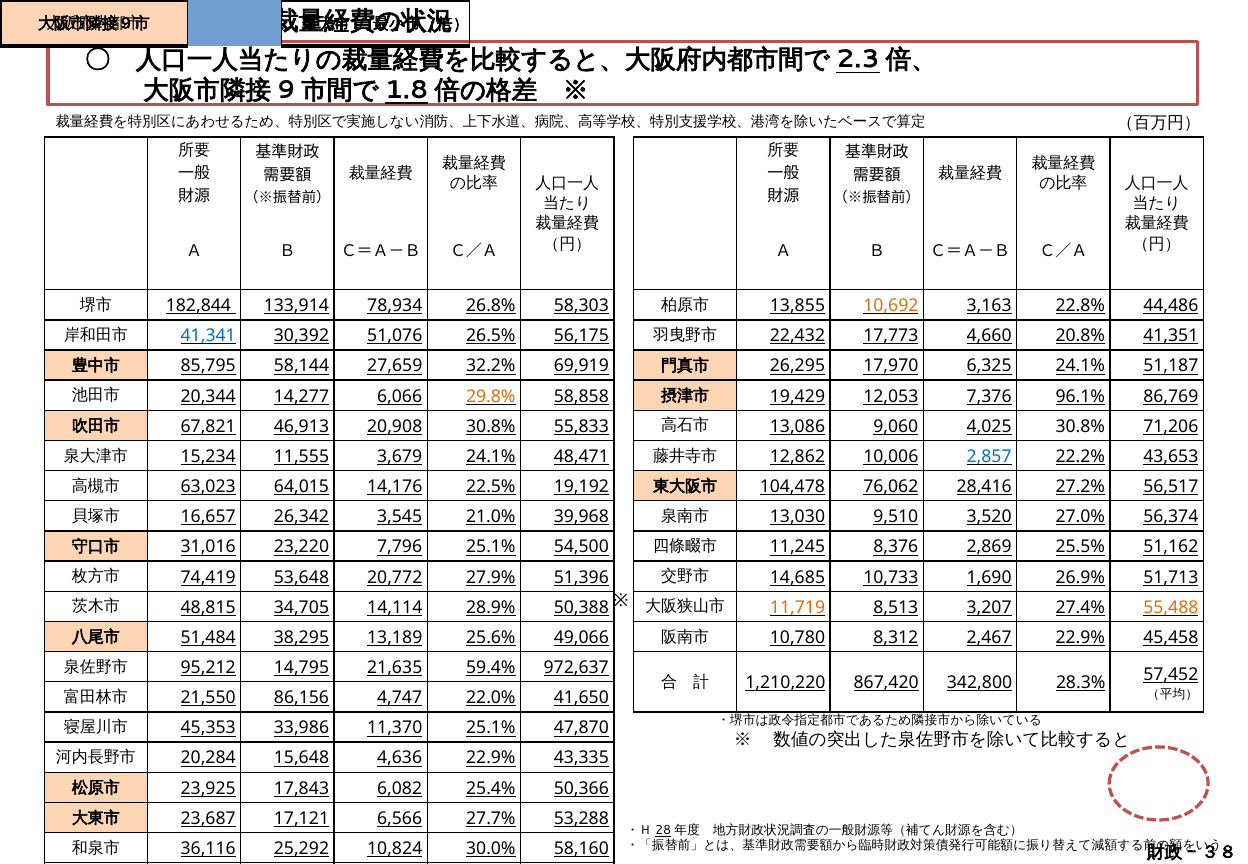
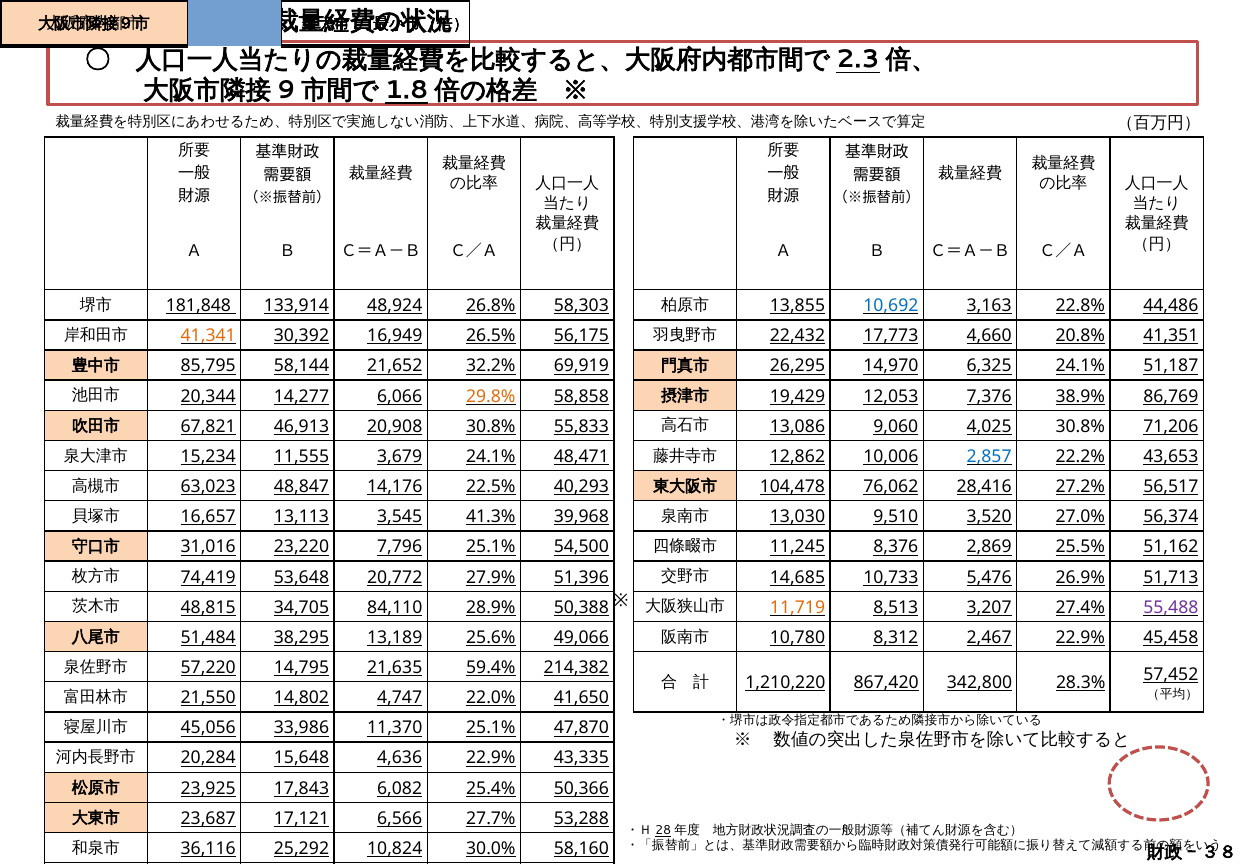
182,844: 182,844 -> 181,848
78,934: 78,934 -> 48,924
10,692 colour: orange -> blue
41,341 colour: blue -> orange
51,076: 51,076 -> 16,949
27,659: 27,659 -> 21,652
17,970: 17,970 -> 14,970
96.1%: 96.1% -> 38.9%
64,015: 64,015 -> 48,847
19,192: 19,192 -> 40,293
26,342: 26,342 -> 13,113
21.0%: 21.0% -> 41.3%
1,690: 1,690 -> 5,476
14,114: 14,114 -> 84,110
55,488 colour: orange -> purple
95,212: 95,212 -> 57,220
972,637: 972,637 -> 214,382
86,156: 86,156 -> 14,802
45,353: 45,353 -> 45,056
